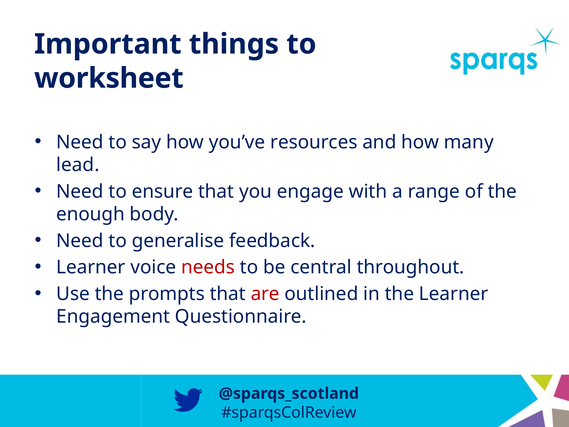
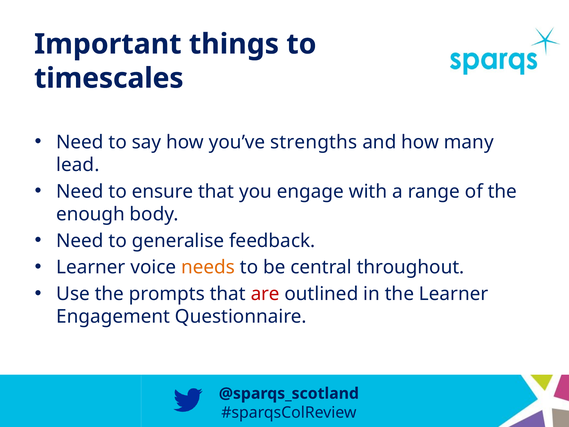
worksheet: worksheet -> timescales
resources: resources -> strengths
needs colour: red -> orange
